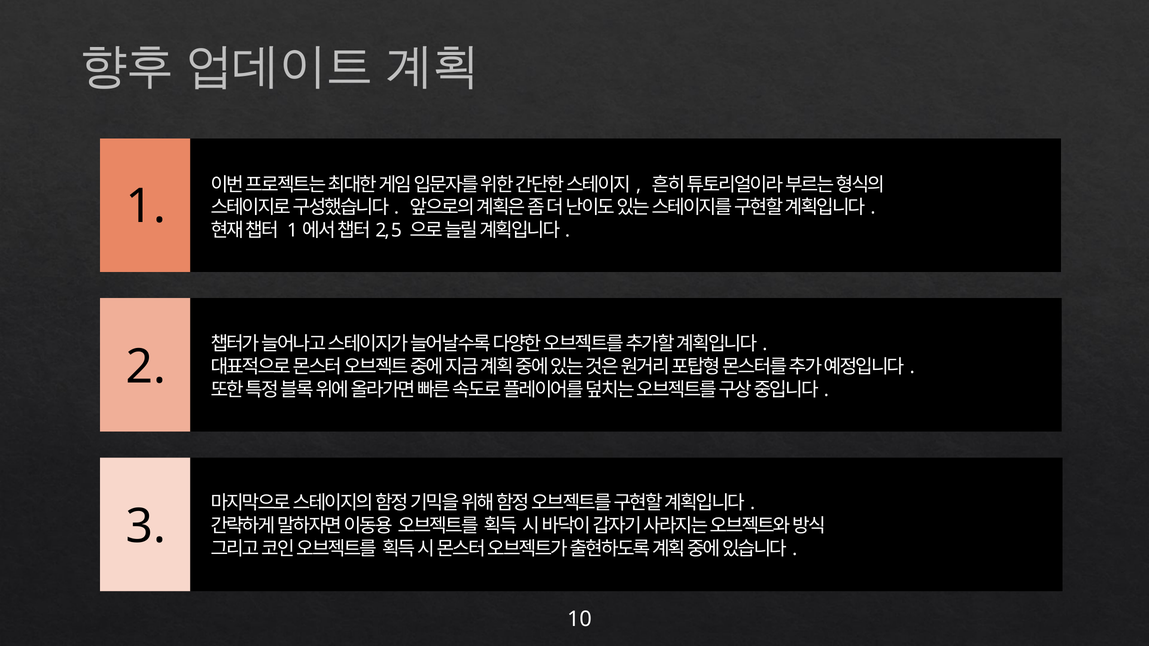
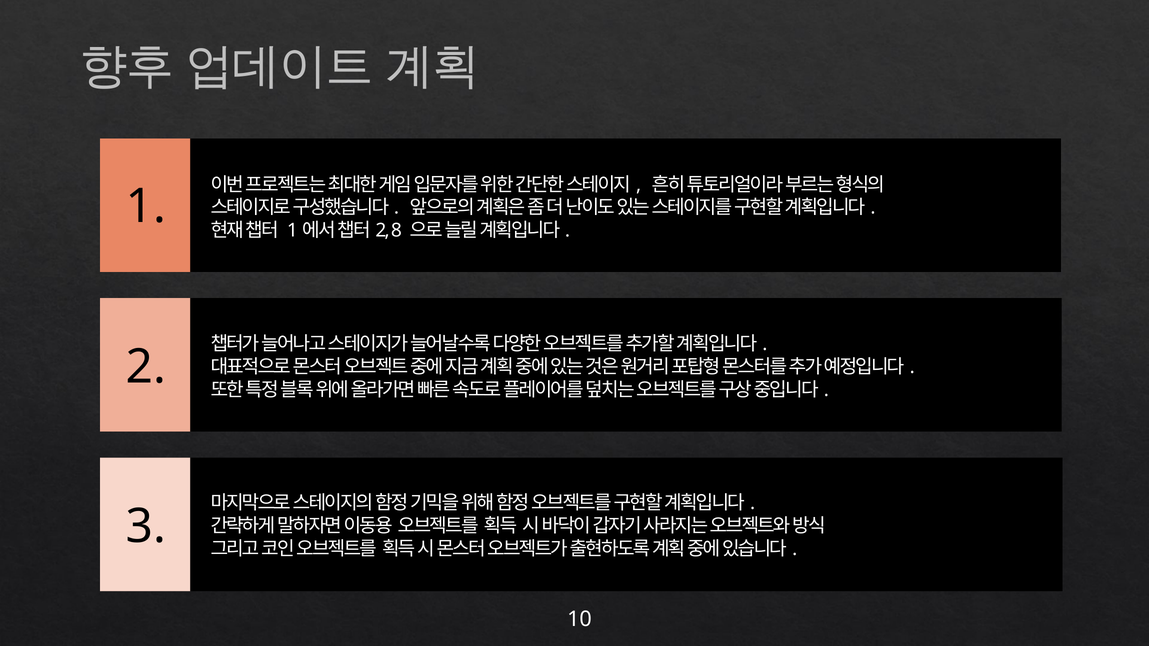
5: 5 -> 8
